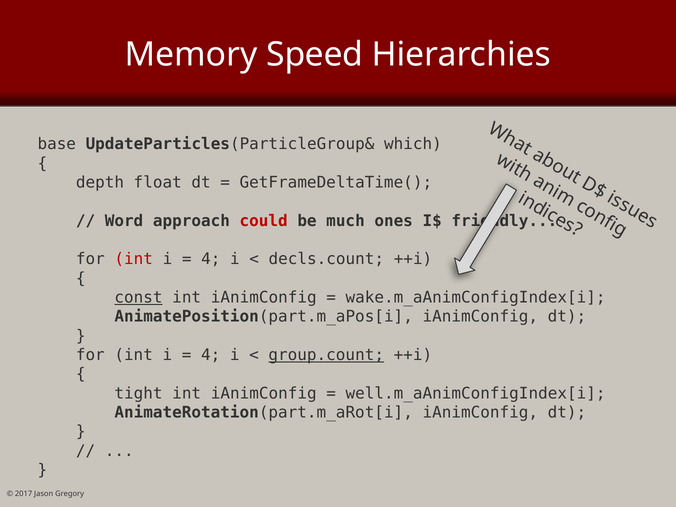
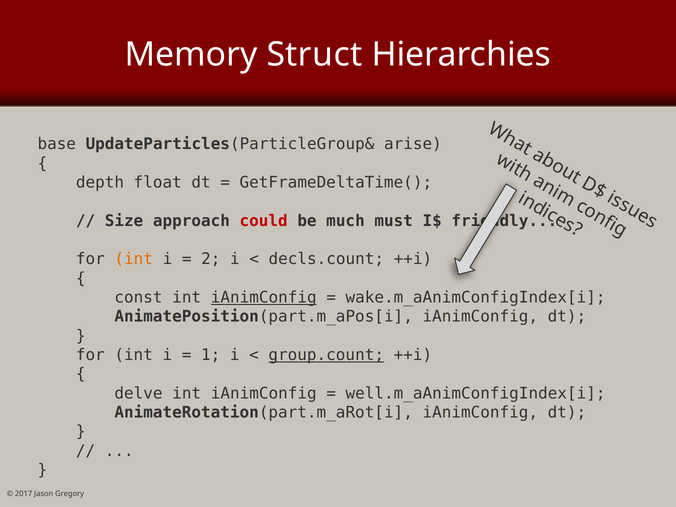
Speed: Speed -> Struct
which: which -> arise
Word: Word -> Size
ones: ones -> must
int at (134, 259) colour: red -> orange
4 at (211, 259): 4 -> 2
const underline: present -> none
iAnimConfig at (264, 297) underline: none -> present
4 at (211, 355): 4 -> 1
tight: tight -> delve
